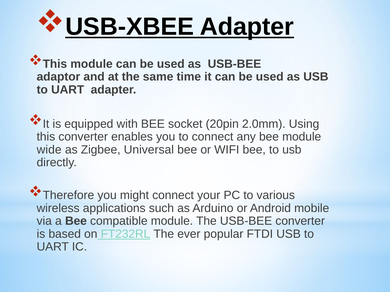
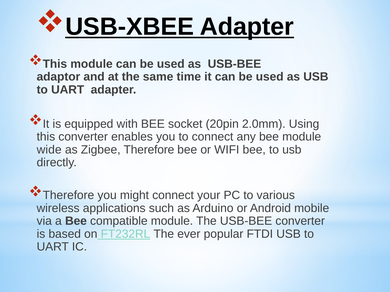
Zigbee Universal: Universal -> Therefore
